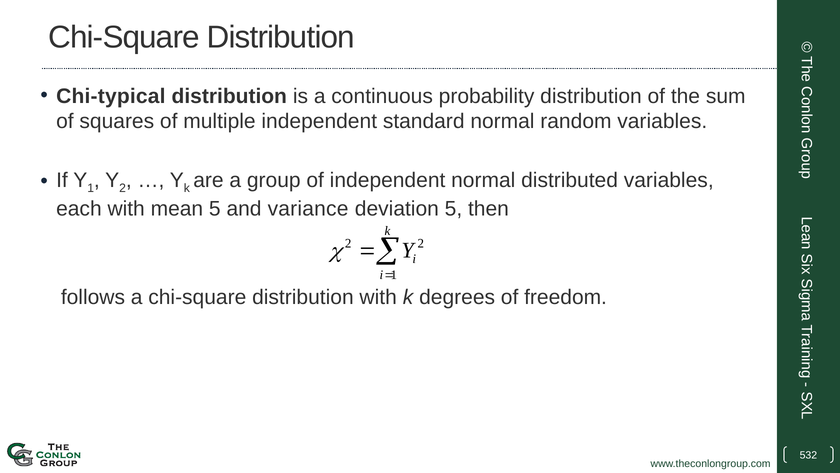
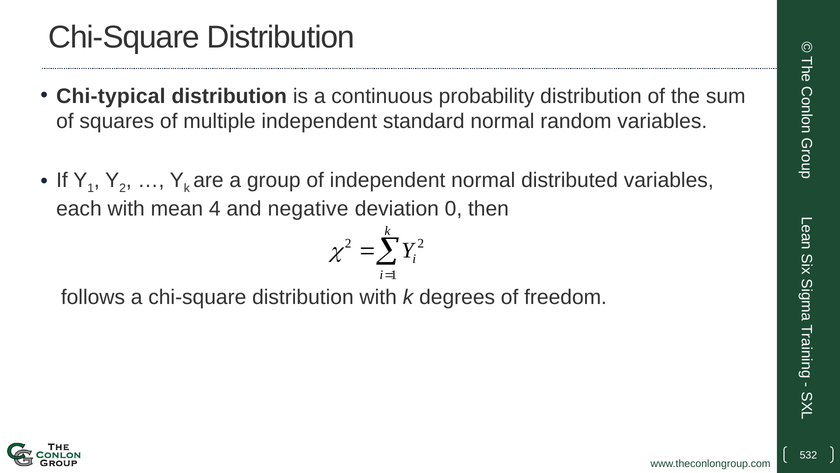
mean 5: 5 -> 4
variance: variance -> negative
deviation 5: 5 -> 0
